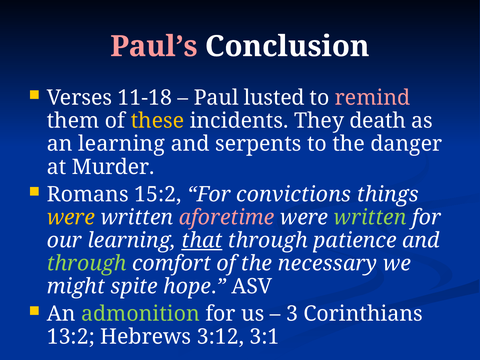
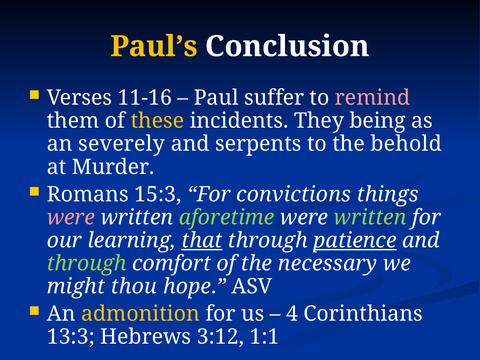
Paul’s colour: pink -> yellow
11-18: 11-18 -> 11-16
lusted: lusted -> suffer
death: death -> being
an learning: learning -> severely
danger: danger -> behold
15:2: 15:2 -> 15:3
were at (71, 217) colour: yellow -> pink
aforetime colour: pink -> light green
patience underline: none -> present
spite: spite -> thou
admonition colour: light green -> yellow
3: 3 -> 4
13:2: 13:2 -> 13:3
3:1: 3:1 -> 1:1
